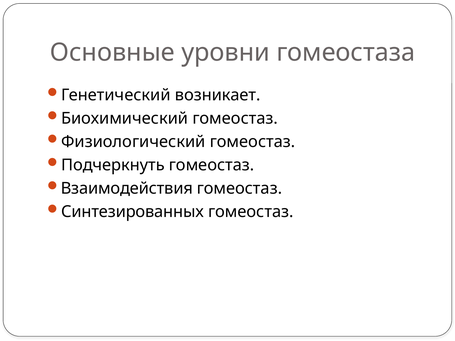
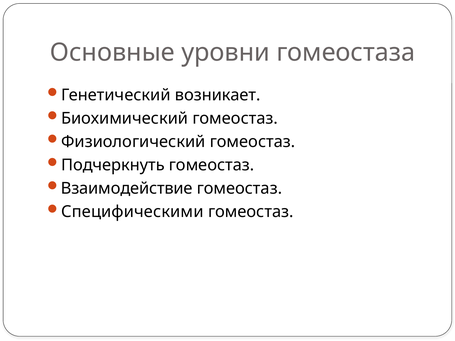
Взаимодействия: Взаимодействия -> Взаимодействие
Синтезированных: Синтезированных -> Специфическими
